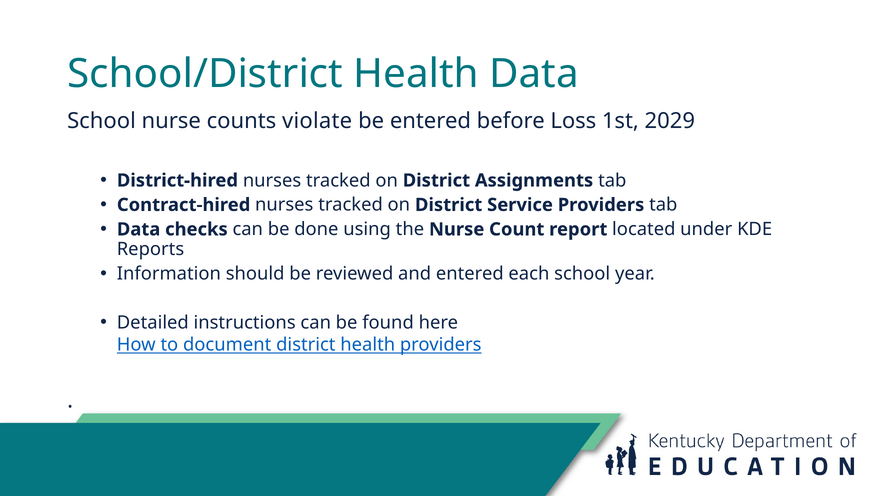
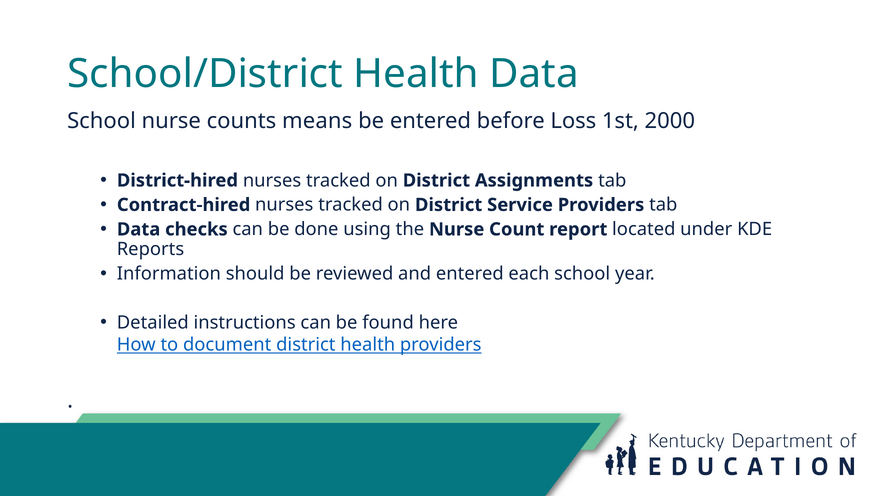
violate: violate -> means
2029: 2029 -> 2000
